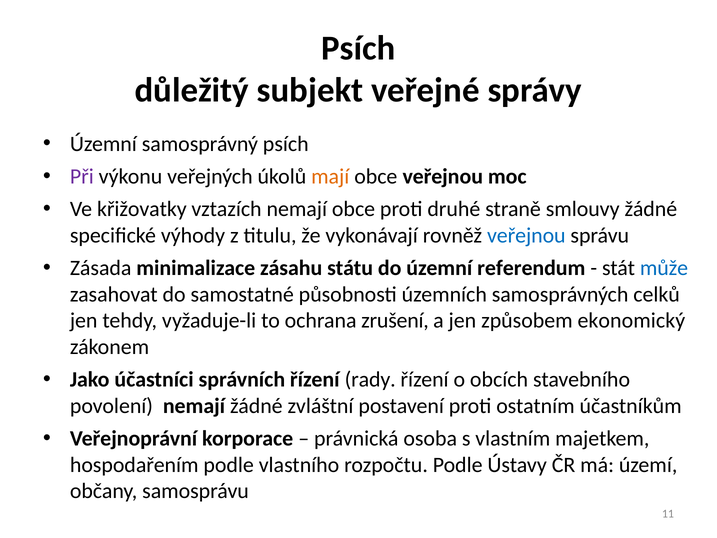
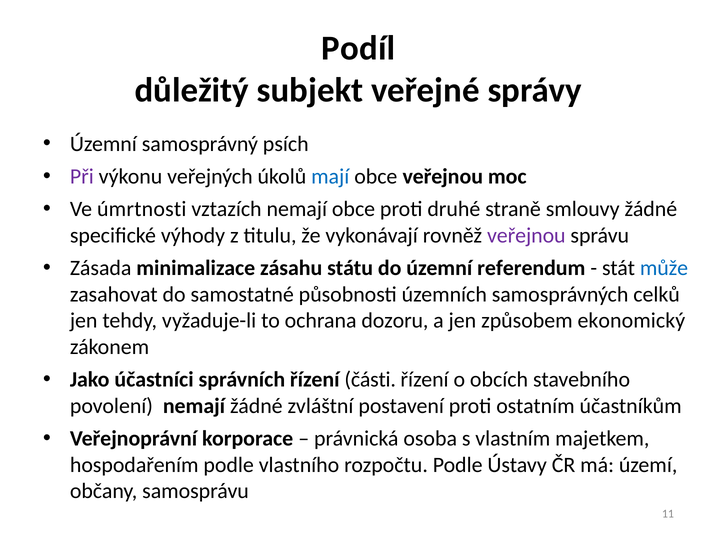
Psích at (358, 48): Psích -> Podíl
mají colour: orange -> blue
křižovatky: křižovatky -> úmrtnosti
veřejnou at (526, 235) colour: blue -> purple
zrušení: zrušení -> dozoru
rady: rady -> části
